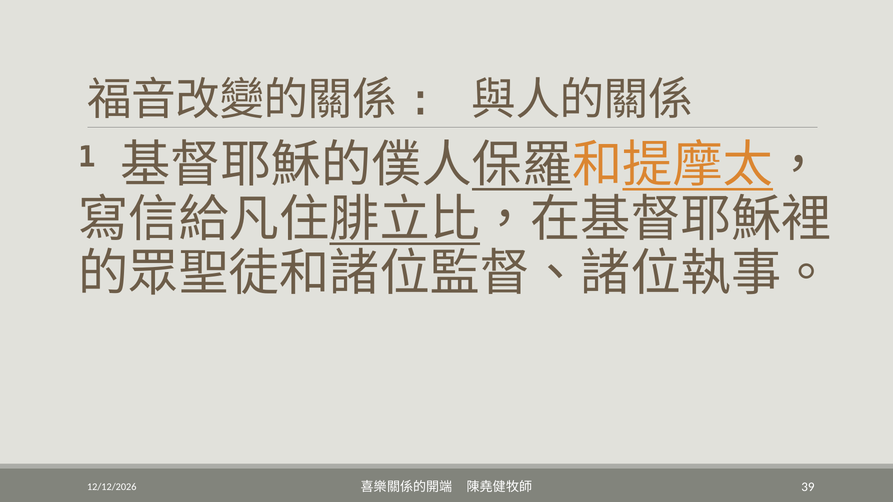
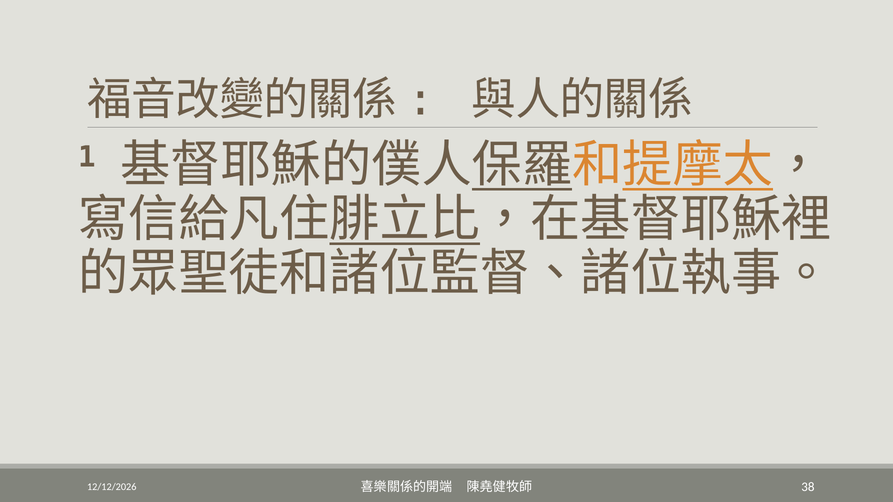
39: 39 -> 38
